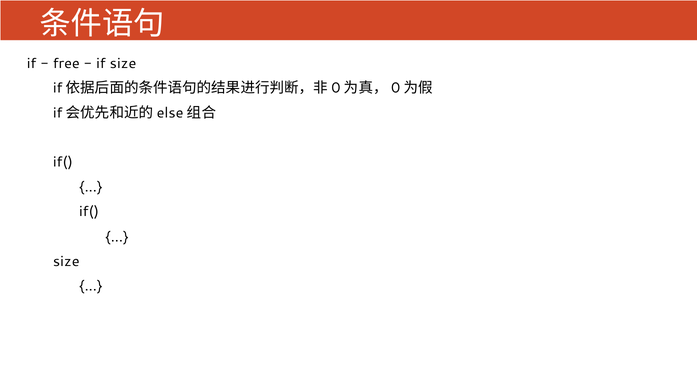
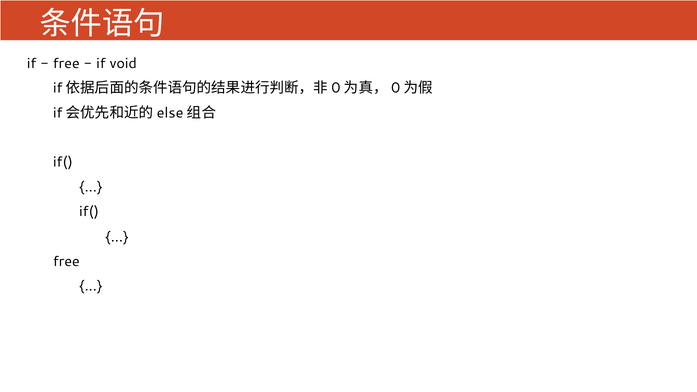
if size: size -> void
size at (66, 262): size -> free
